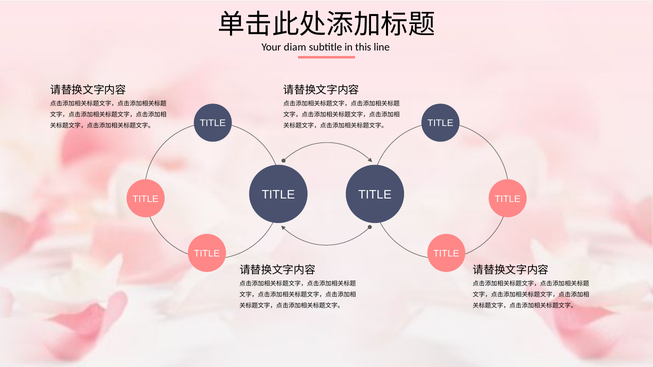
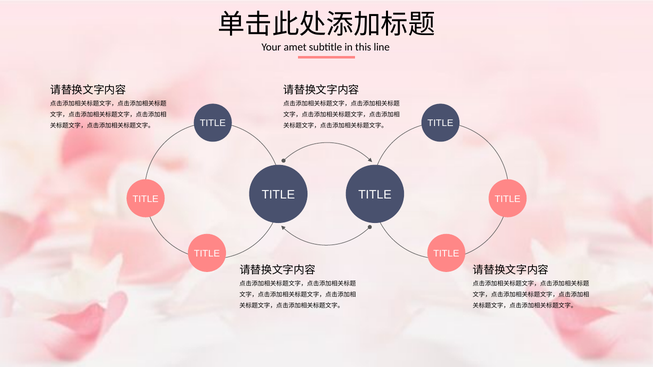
diam: diam -> amet
